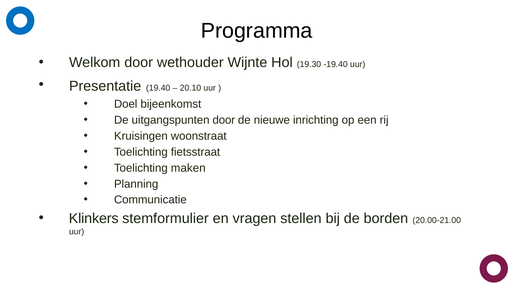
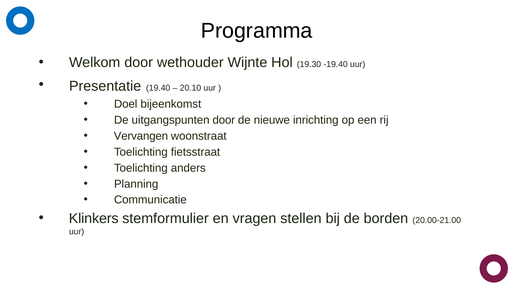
Kruisingen: Kruisingen -> Vervangen
maken: maken -> anders
